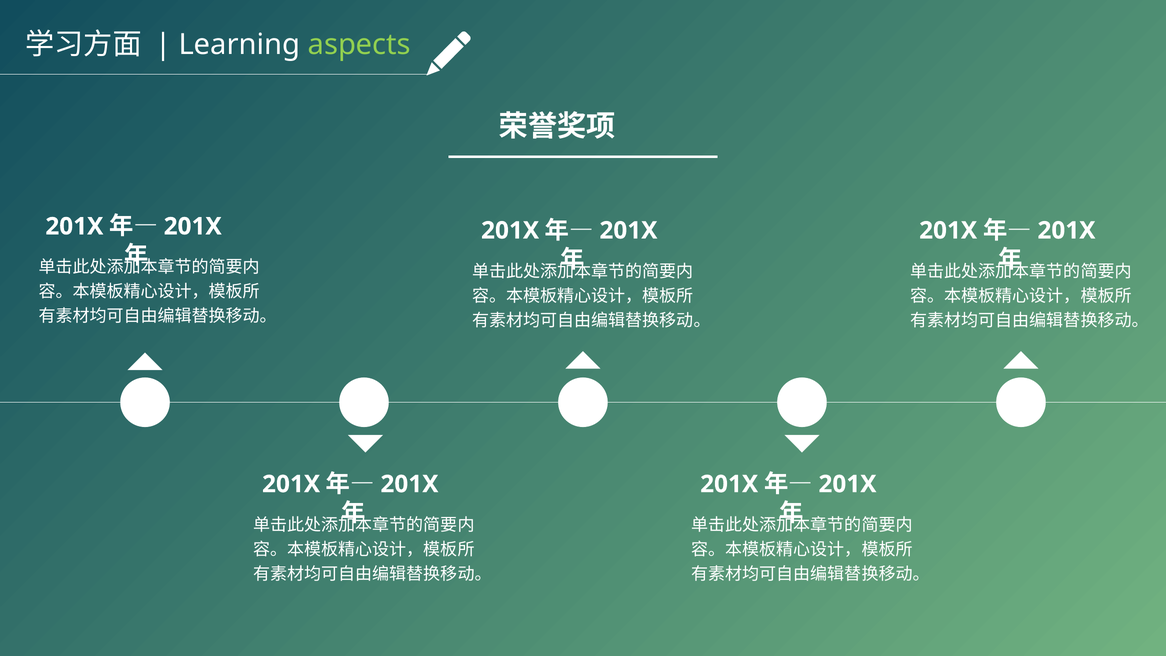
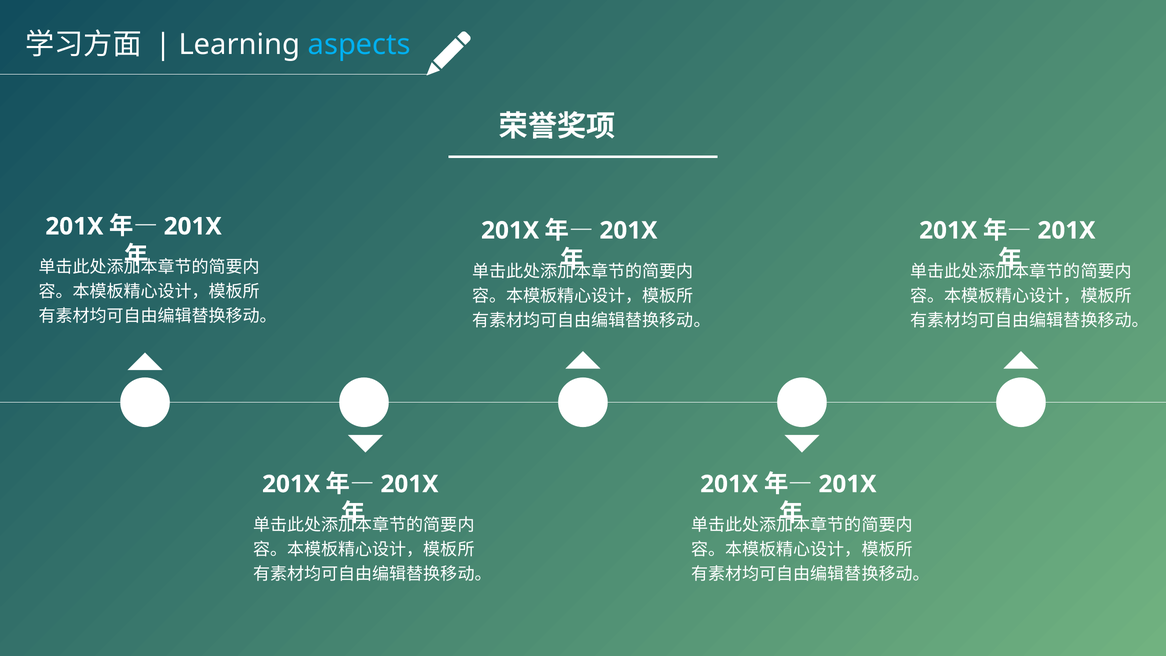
aspects colour: light green -> light blue
